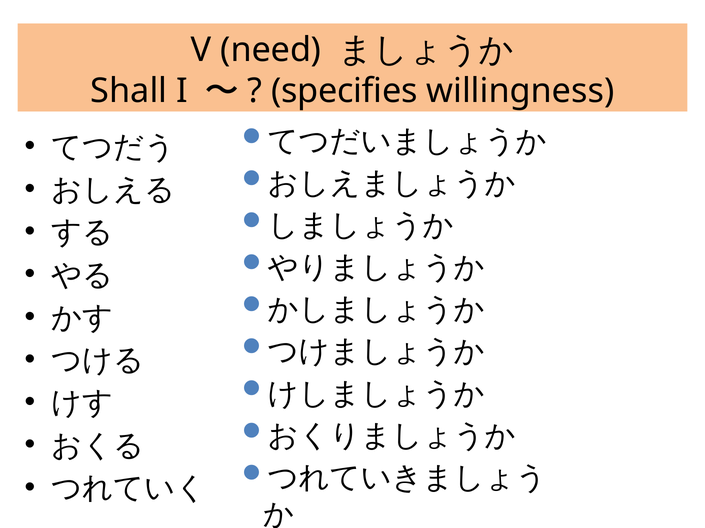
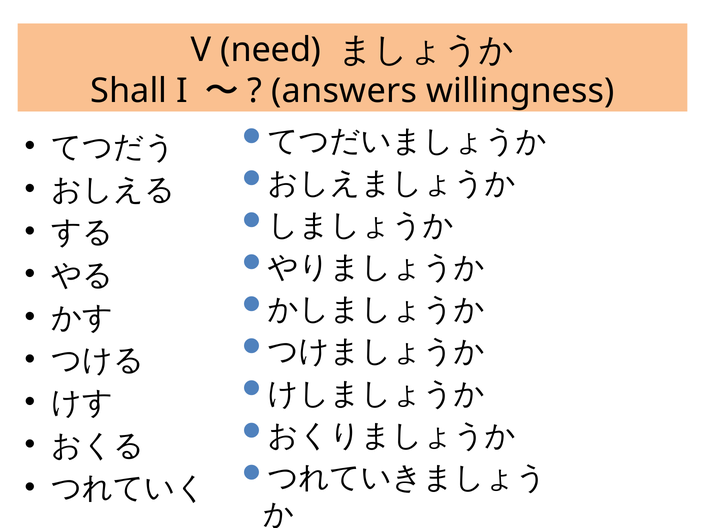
specifies: specifies -> answers
